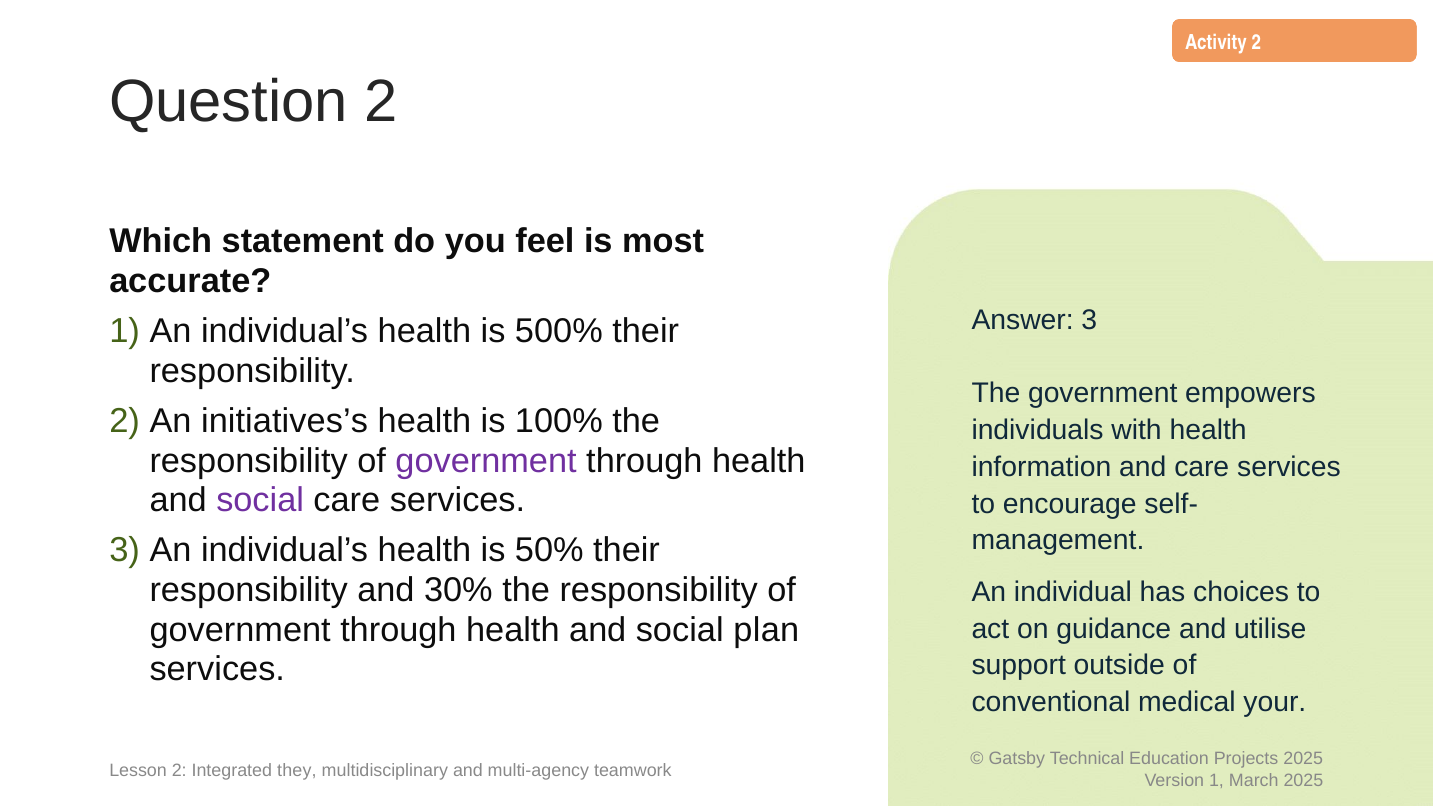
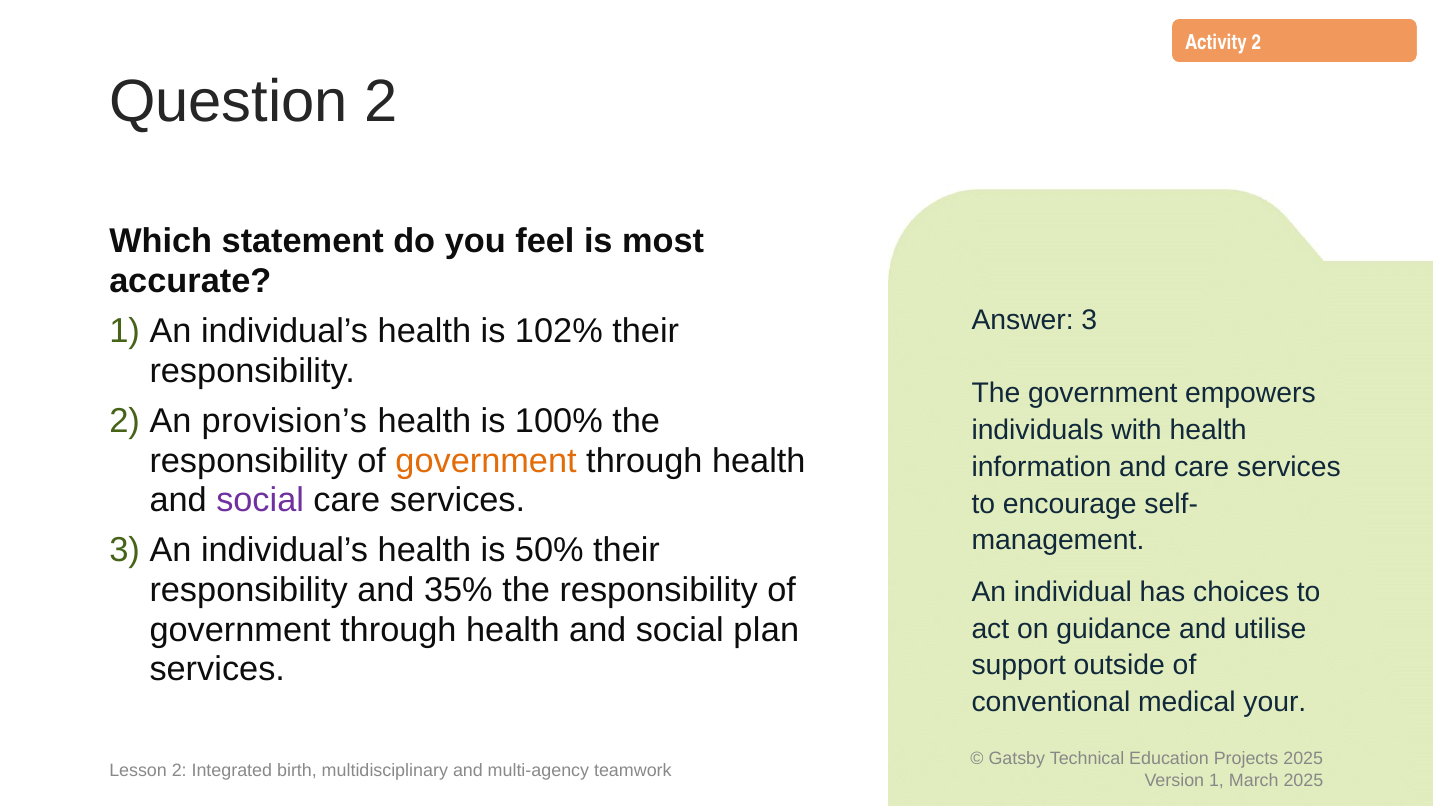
500%: 500% -> 102%
initiatives’s: initiatives’s -> provision’s
government at (486, 461) colour: purple -> orange
30%: 30% -> 35%
they: they -> birth
